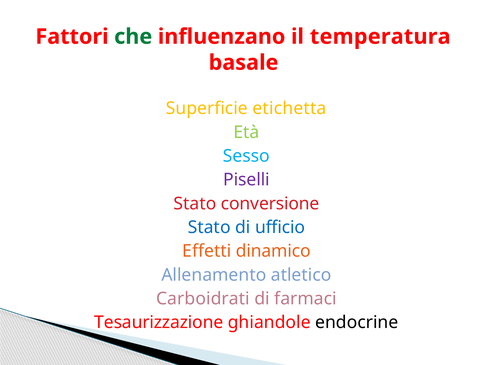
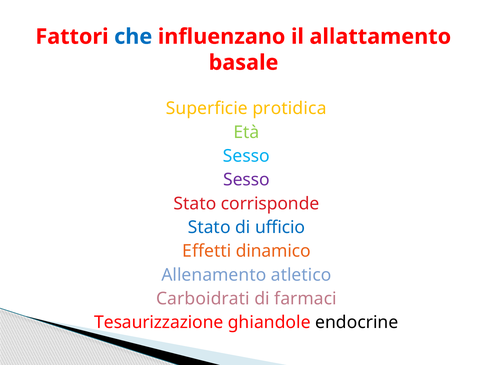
che colour: green -> blue
temperatura: temperatura -> allattamento
etichetta: etichetta -> protidica
Piselli at (247, 180): Piselli -> Sesso
conversione: conversione -> corrisponde
